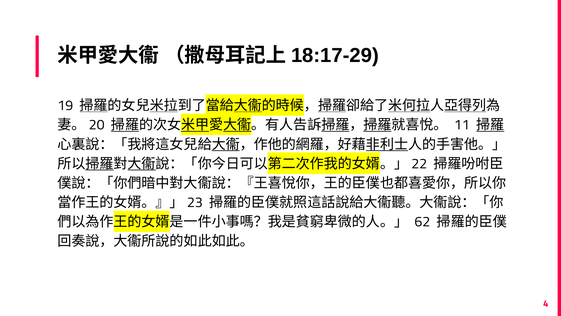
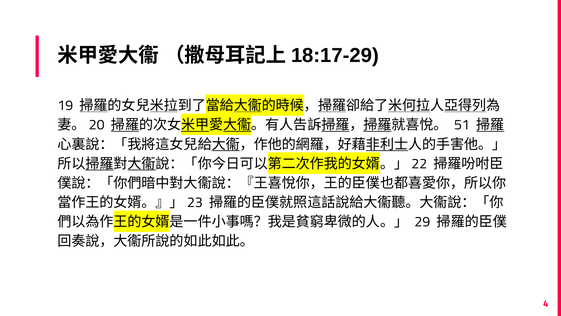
11: 11 -> 51
62: 62 -> 29
